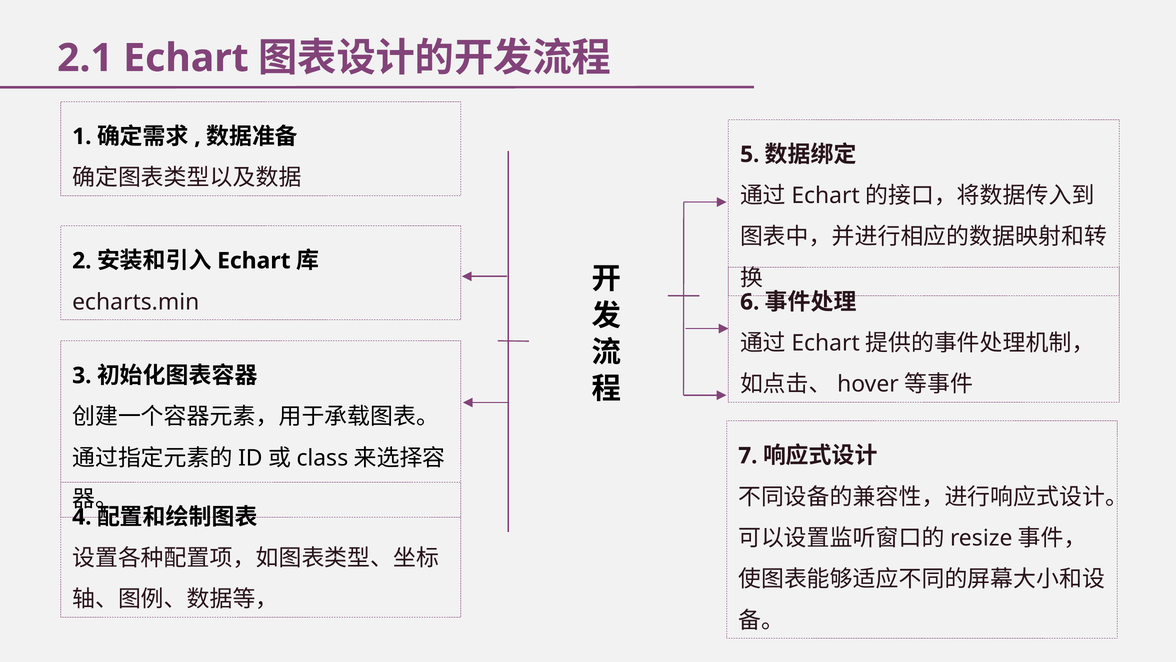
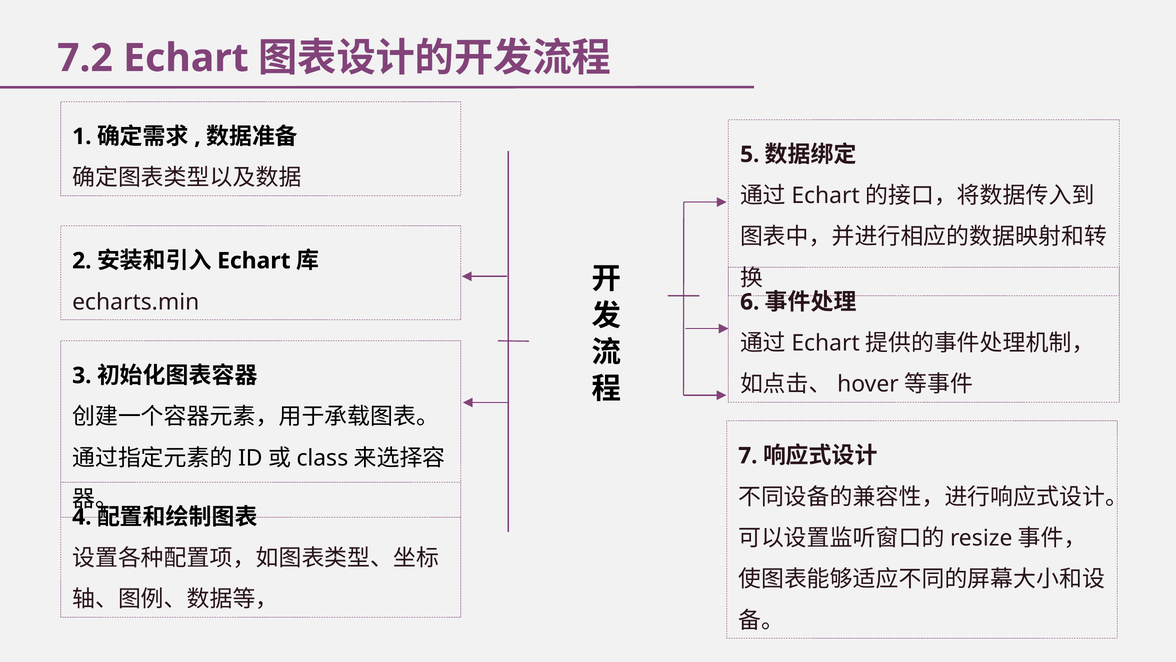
2.1: 2.1 -> 7.2
